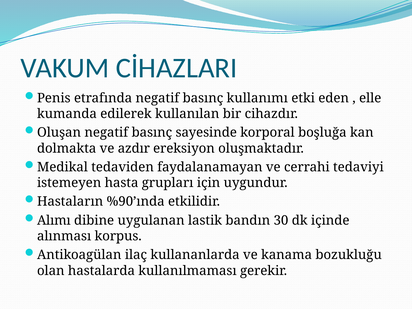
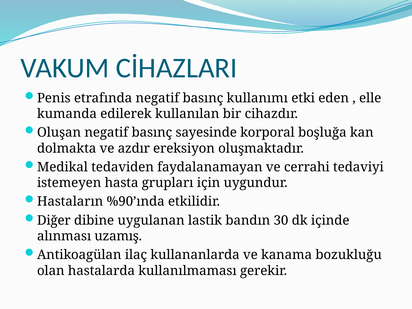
Alımı: Alımı -> Diğer
korpus: korpus -> uzamış
